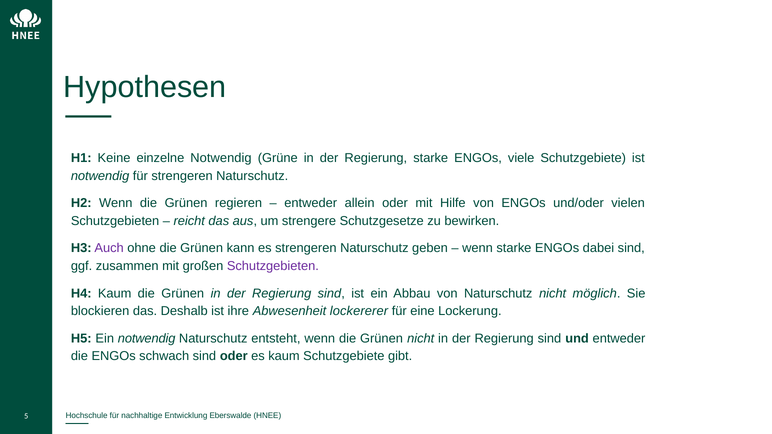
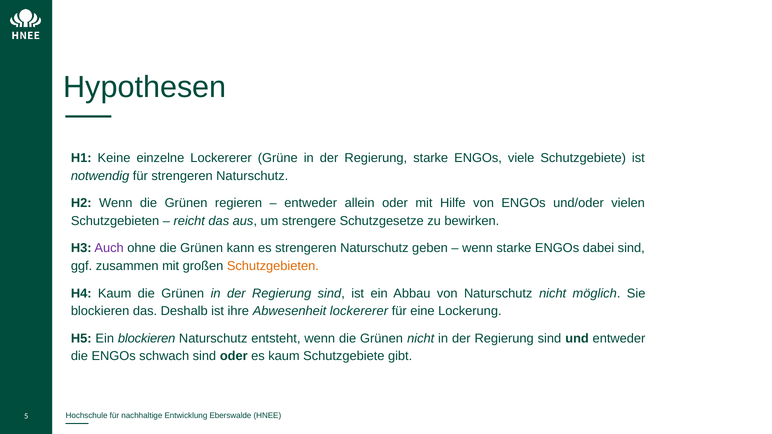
einzelne Notwendig: Notwendig -> Lockererer
Schutzgebieten at (273, 266) colour: purple -> orange
Ein notwendig: notwendig -> blockieren
